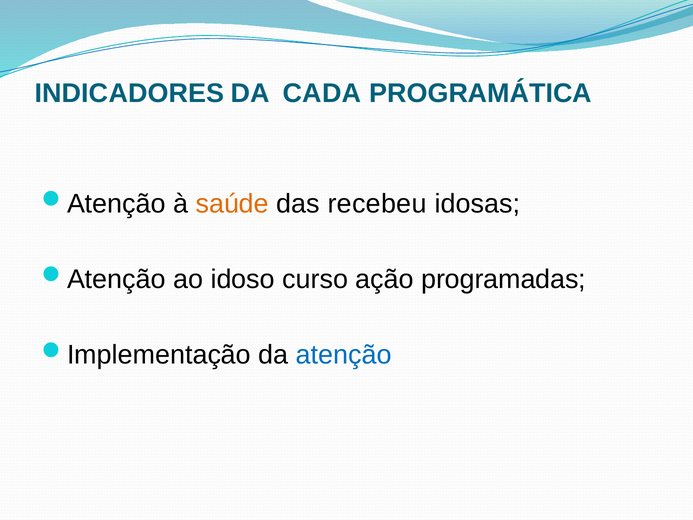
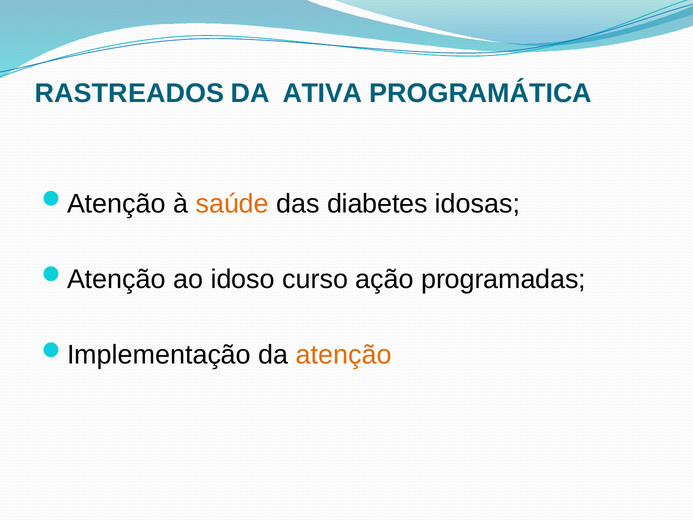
INDICADORES: INDICADORES -> RASTREADOS
CADA: CADA -> ATIVA
recebeu: recebeu -> diabetes
atenção colour: blue -> orange
